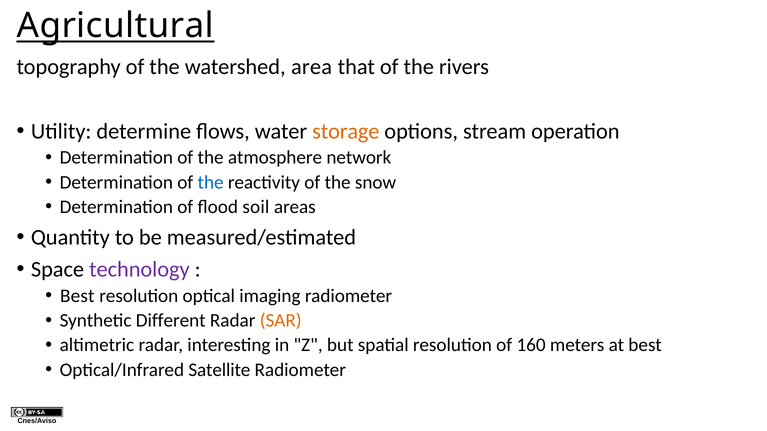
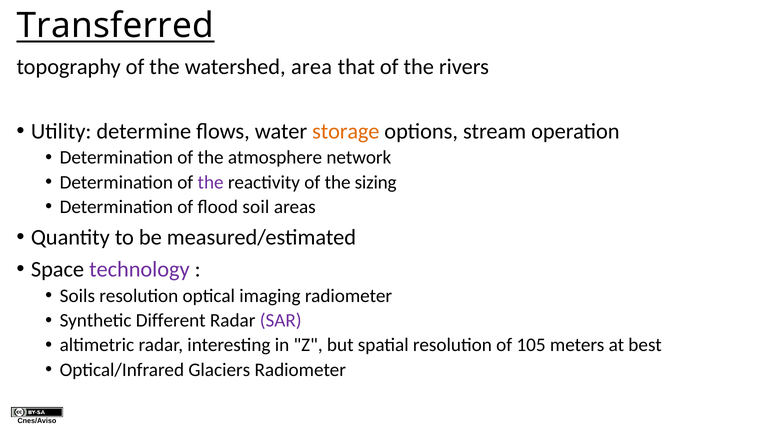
Agricultural: Agricultural -> Transferred
the at (211, 182) colour: blue -> purple
snow: snow -> sizing
Best at (77, 296): Best -> Soils
SAR colour: orange -> purple
160: 160 -> 105
Satellite: Satellite -> Glaciers
